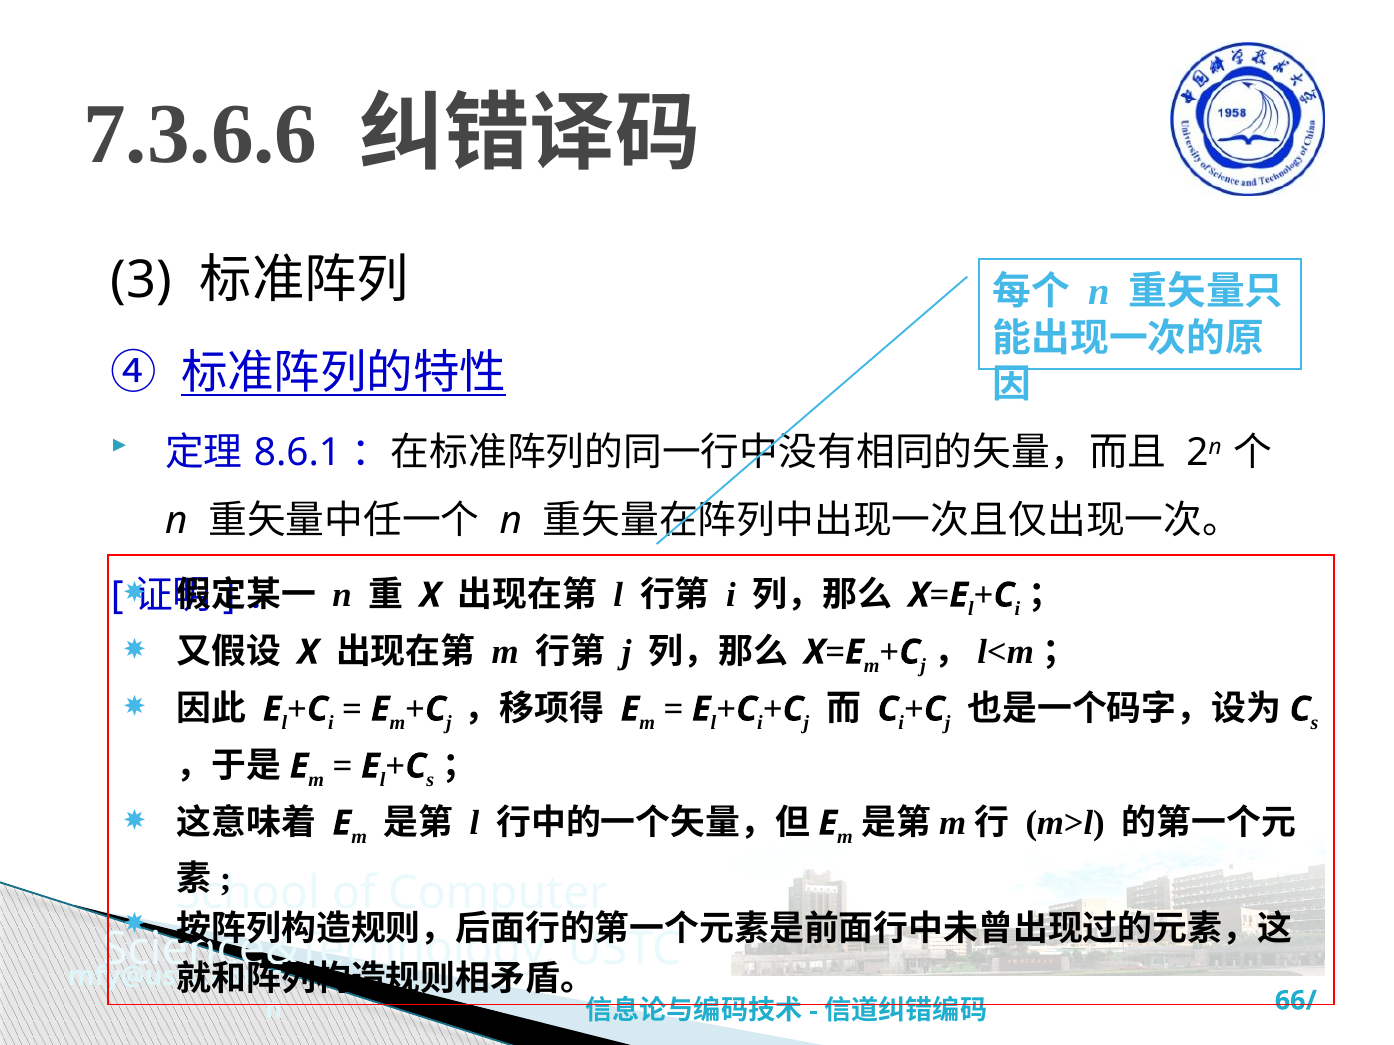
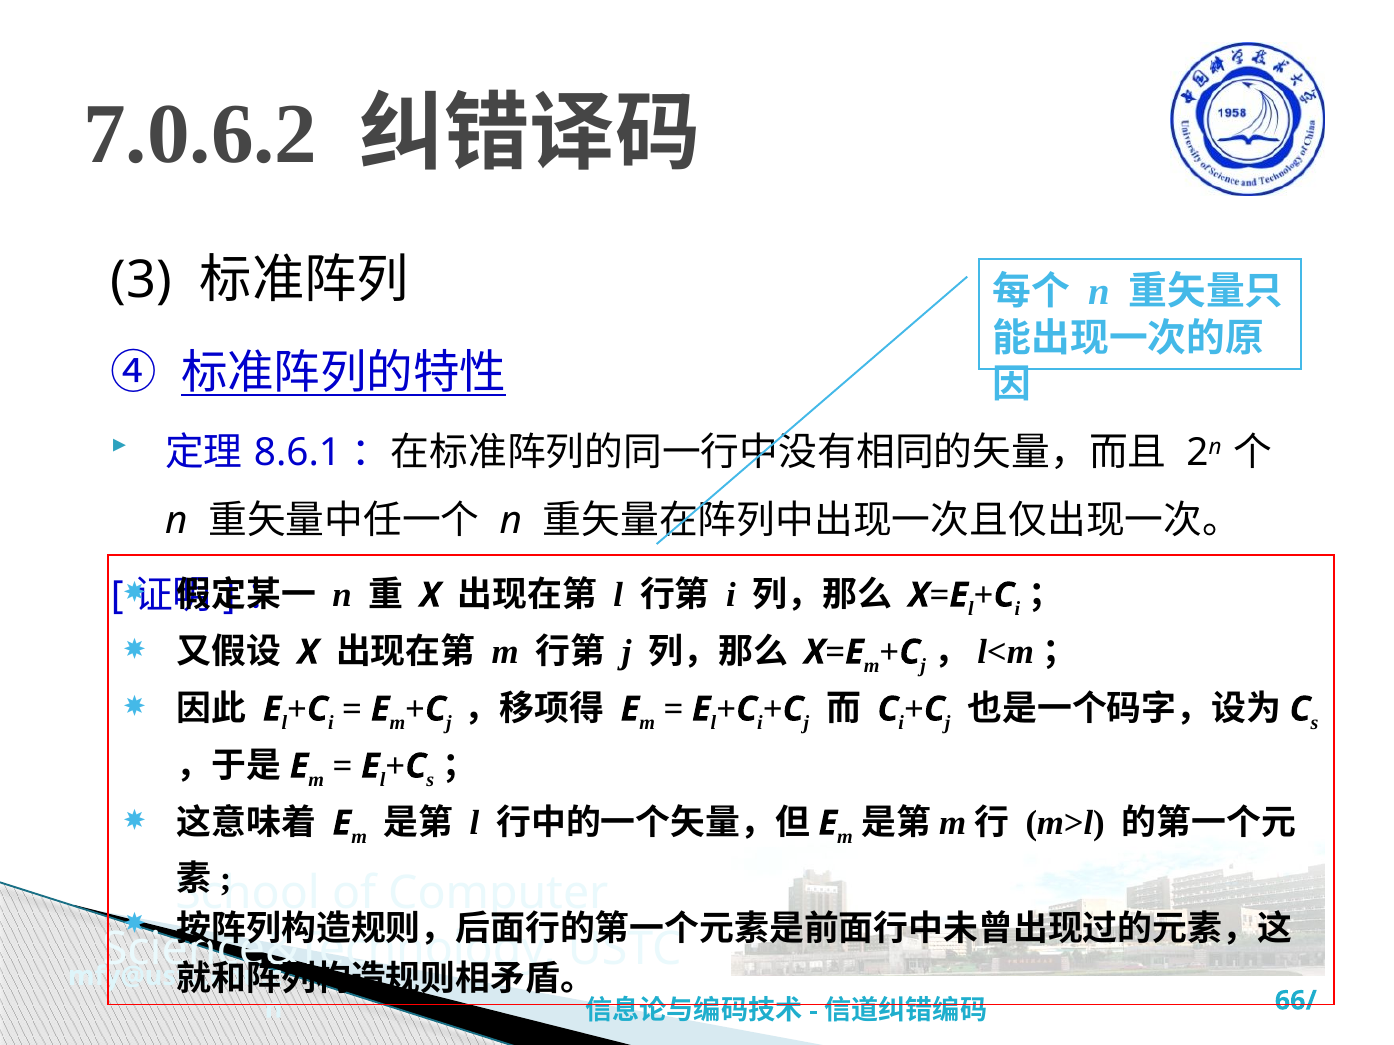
7.3.6.6: 7.3.6.6 -> 7.0.6.2
